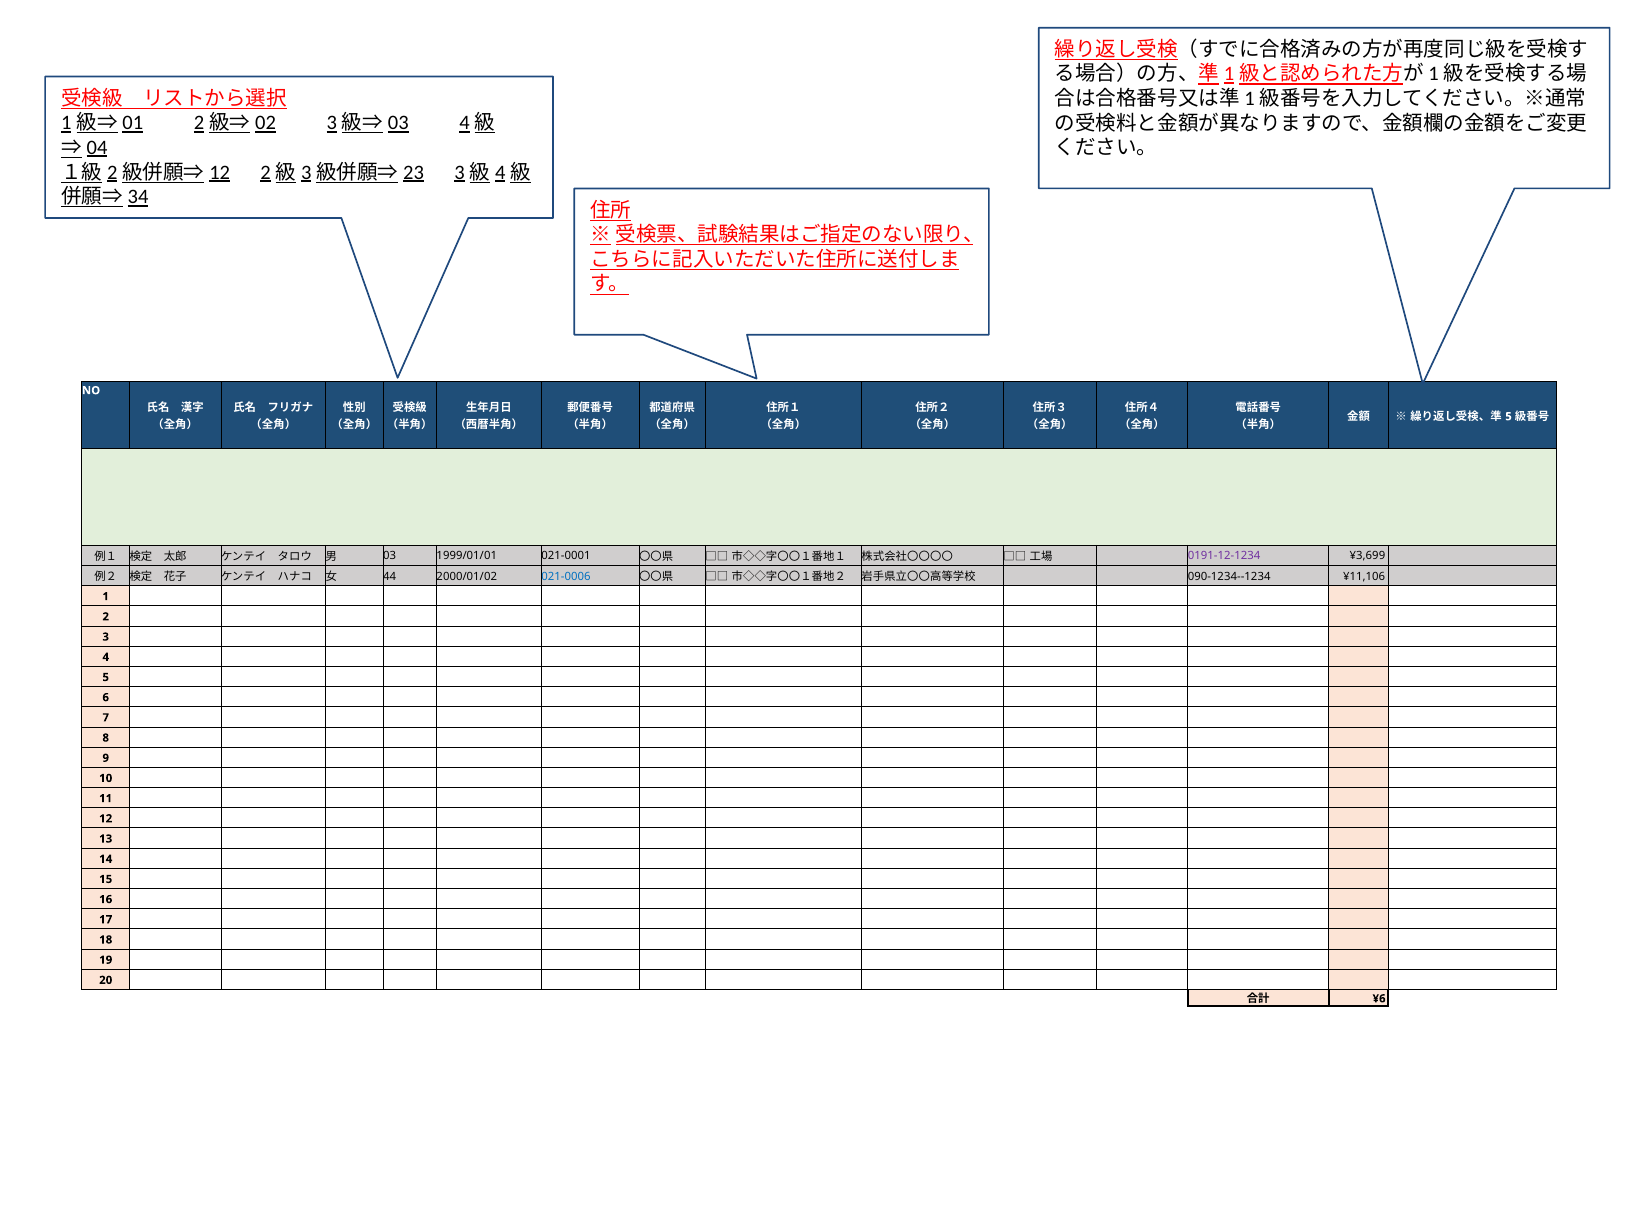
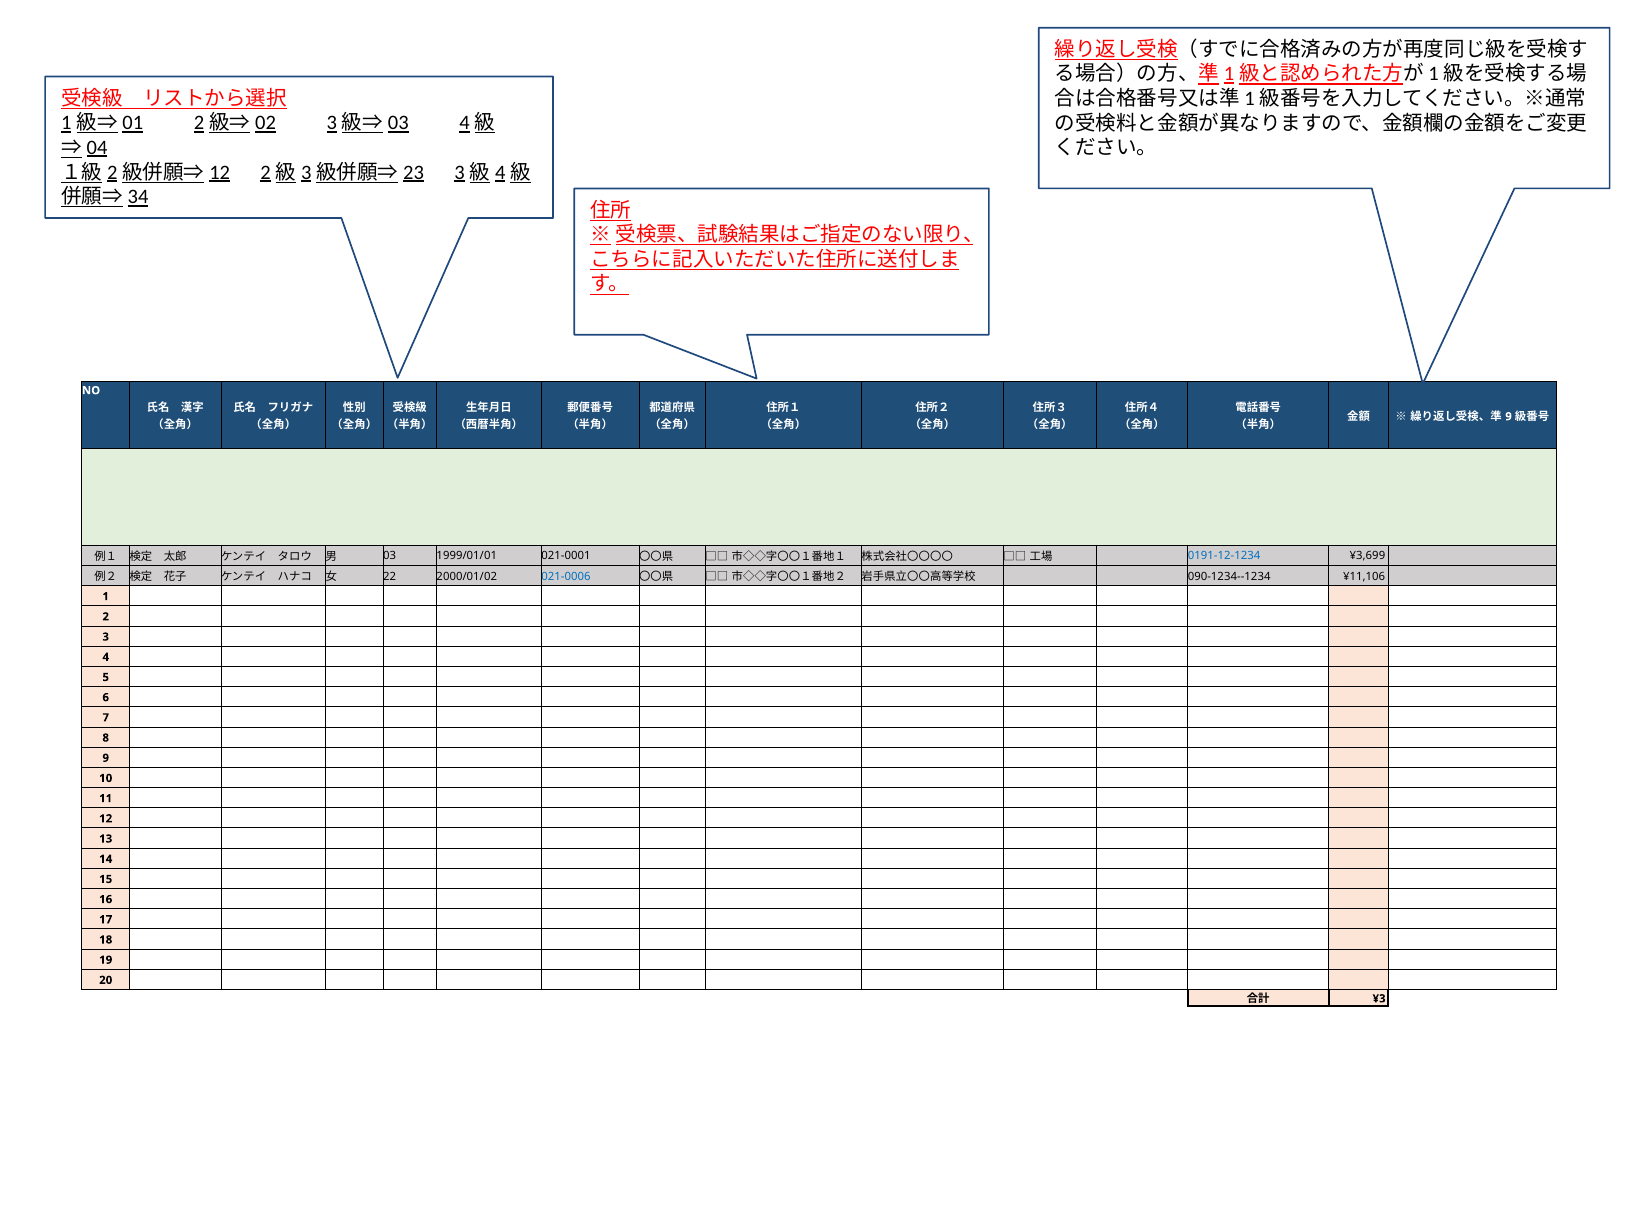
5 at (1509, 417): 5 -> 9
0191-12-1234 colour: purple -> blue
44: 44 -> 22
¥6: ¥6 -> ¥3
